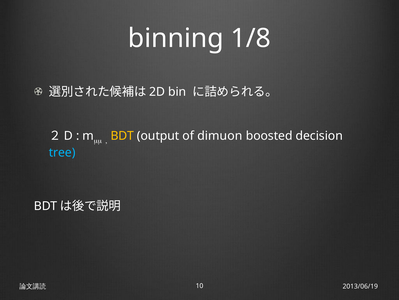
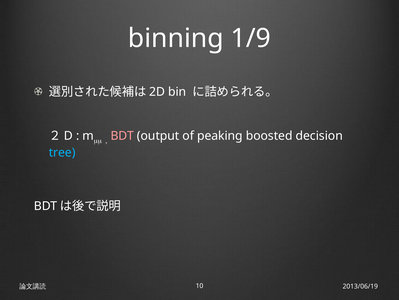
1/8: 1/8 -> 1/9
BDT at (122, 136) colour: yellow -> pink
dimuon: dimuon -> peaking
